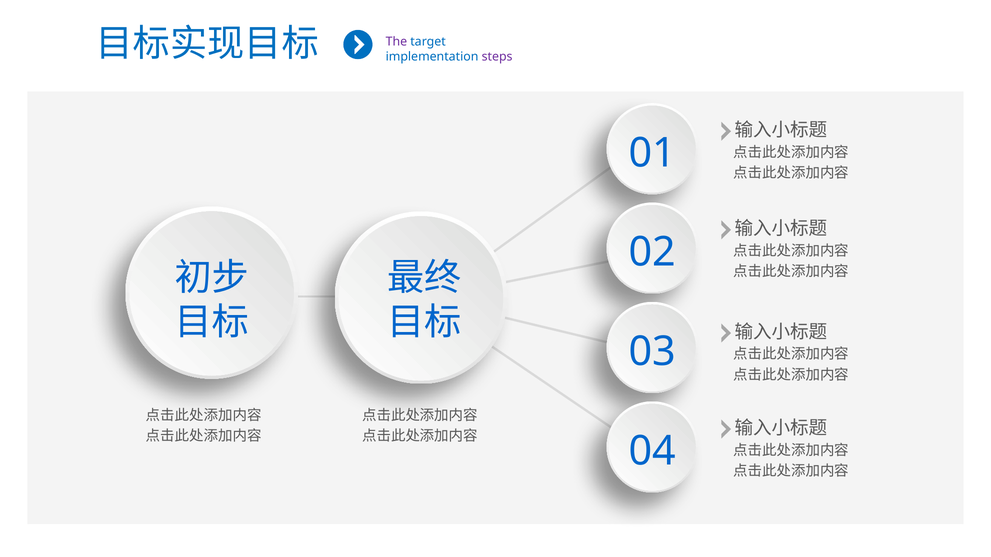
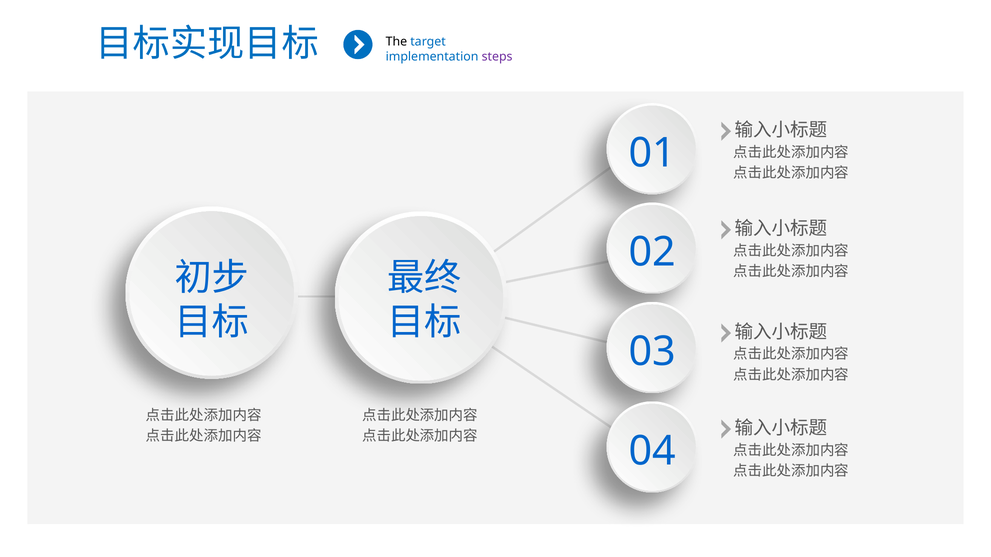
The colour: purple -> black
